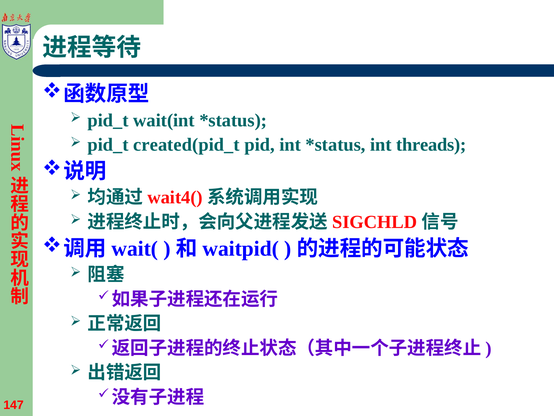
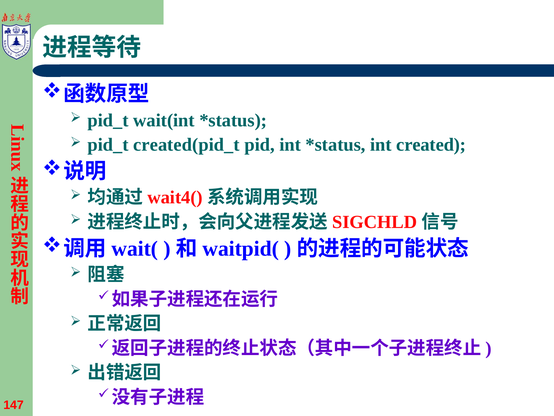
threads: threads -> created
